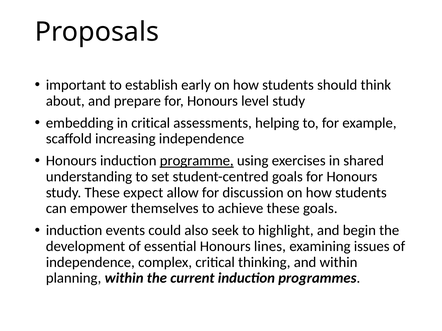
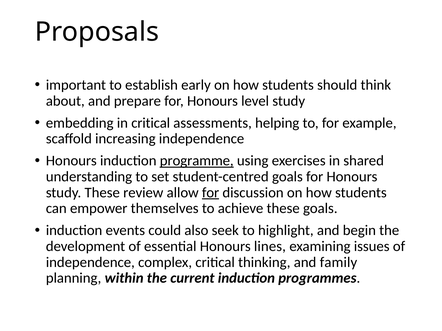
expect: expect -> review
for at (211, 193) underline: none -> present
and within: within -> family
